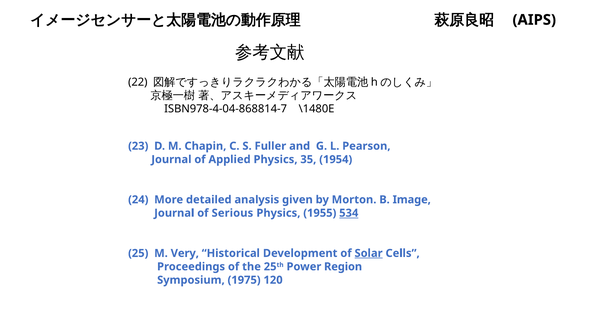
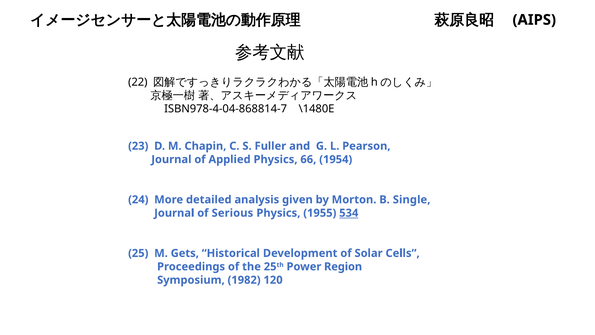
35: 35 -> 66
Image: Image -> Single
Very: Very -> Gets
Solar underline: present -> none
1975: 1975 -> 1982
